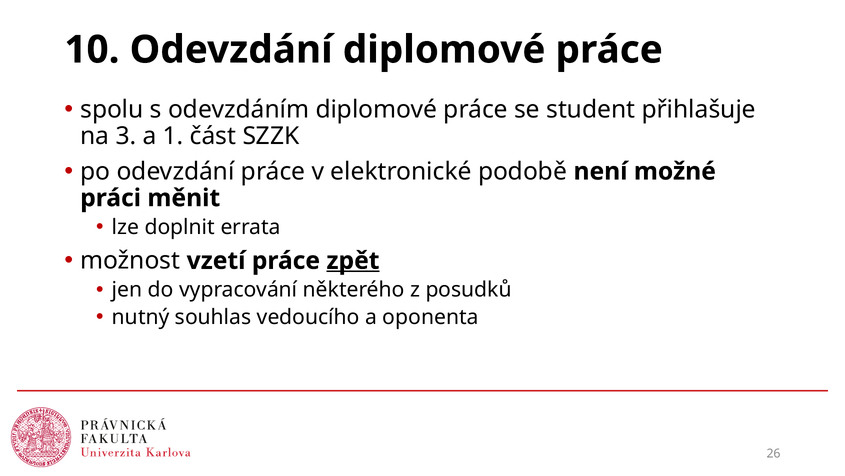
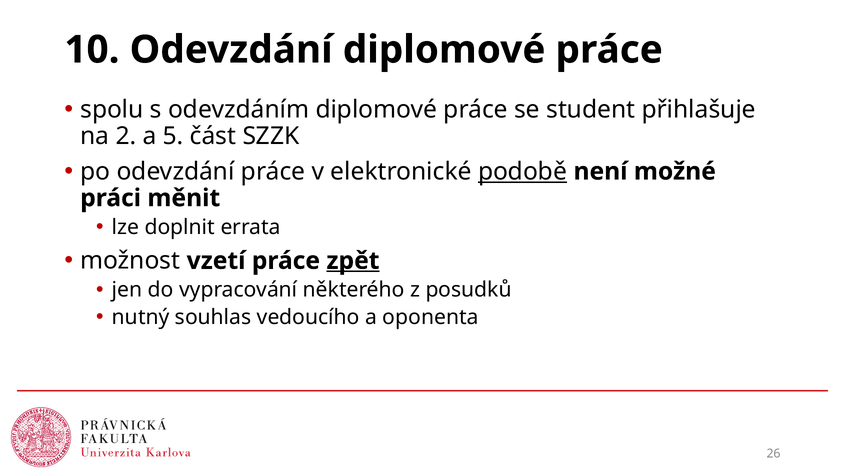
3: 3 -> 2
1: 1 -> 5
podobě underline: none -> present
